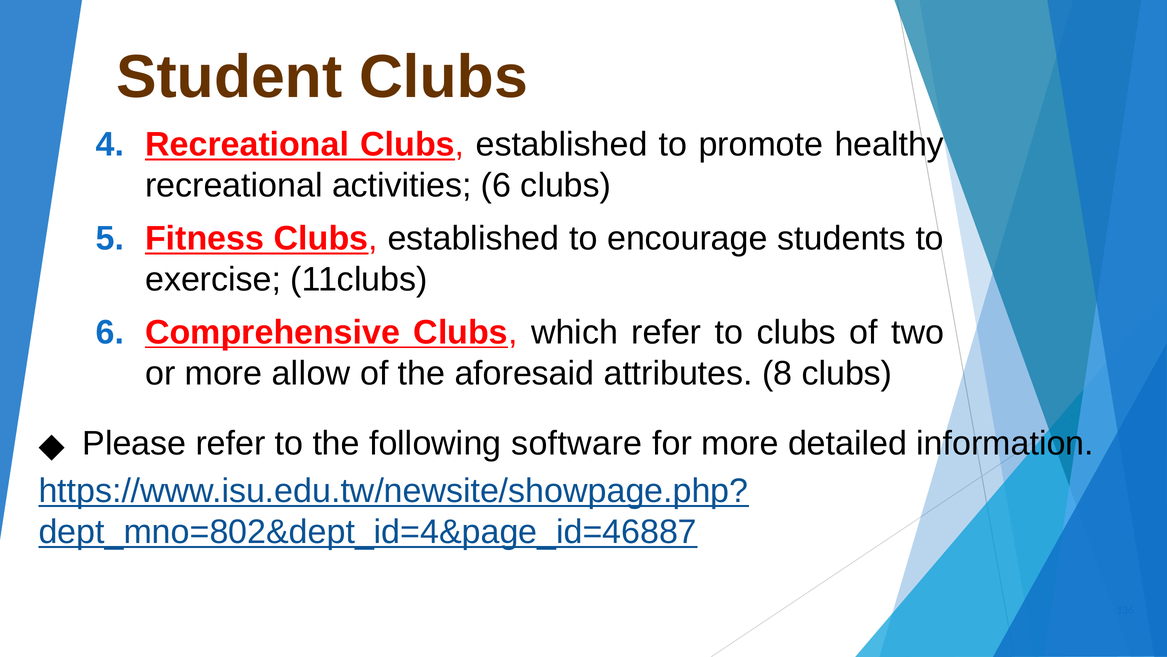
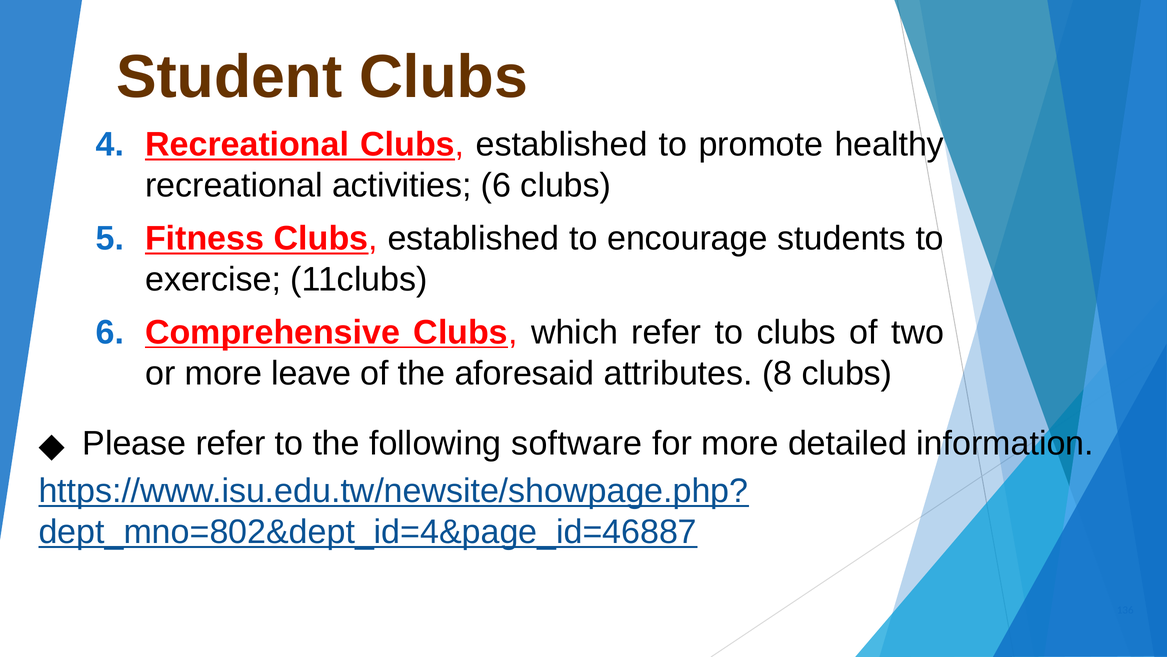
allow: allow -> leave
